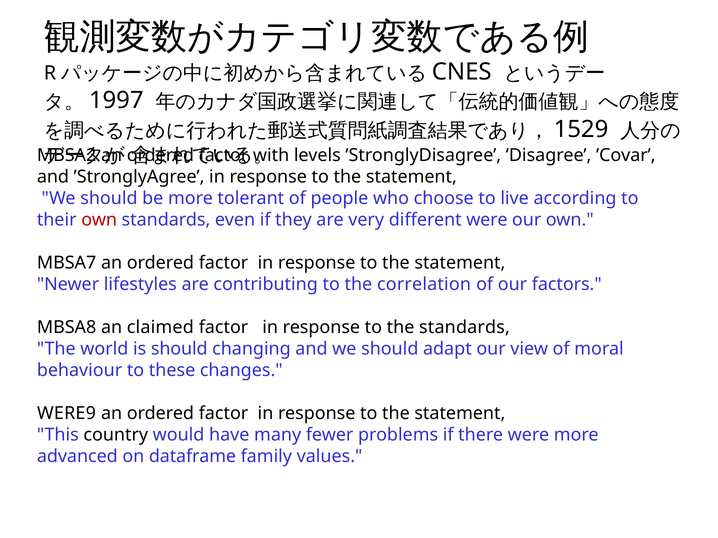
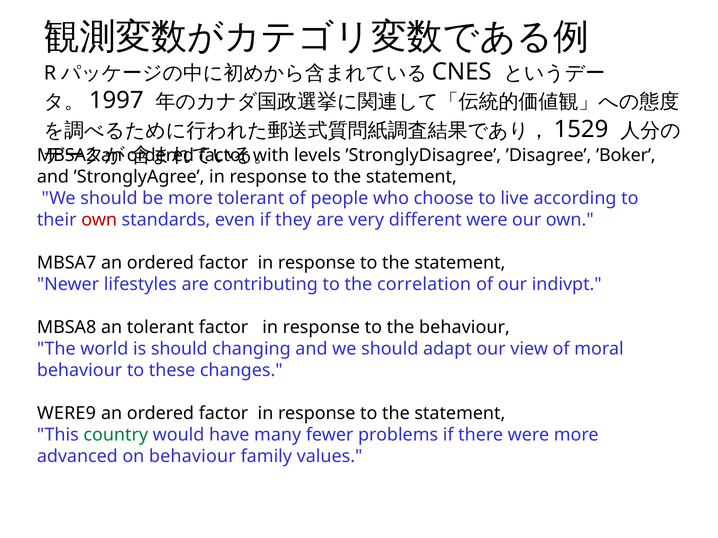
’Covar: ’Covar -> ’Boker
factors: factors -> indivpt
an claimed: claimed -> tolerant
the standards: standards -> behaviour
country colour: black -> green
on dataframe: dataframe -> behaviour
